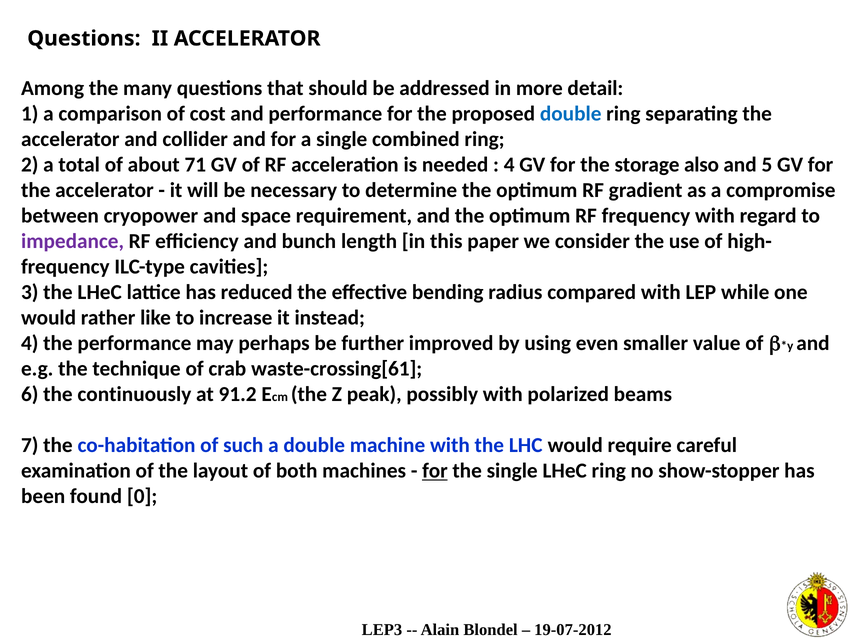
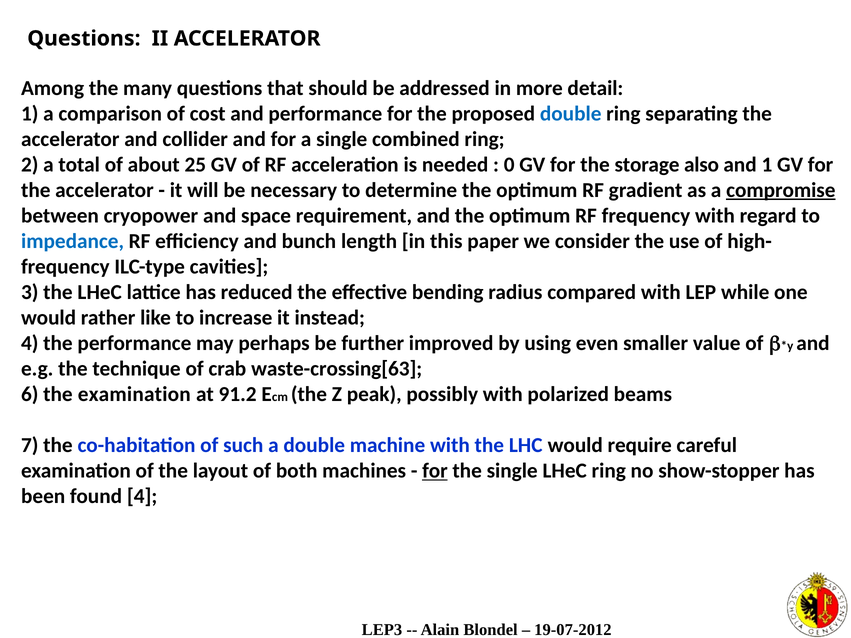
71: 71 -> 25
4 at (509, 165): 4 -> 0
and 5: 5 -> 1
compromise underline: none -> present
impedance colour: purple -> blue
waste-crossing[61: waste-crossing[61 -> waste-crossing[63
the continuously: continuously -> examination
found 0: 0 -> 4
